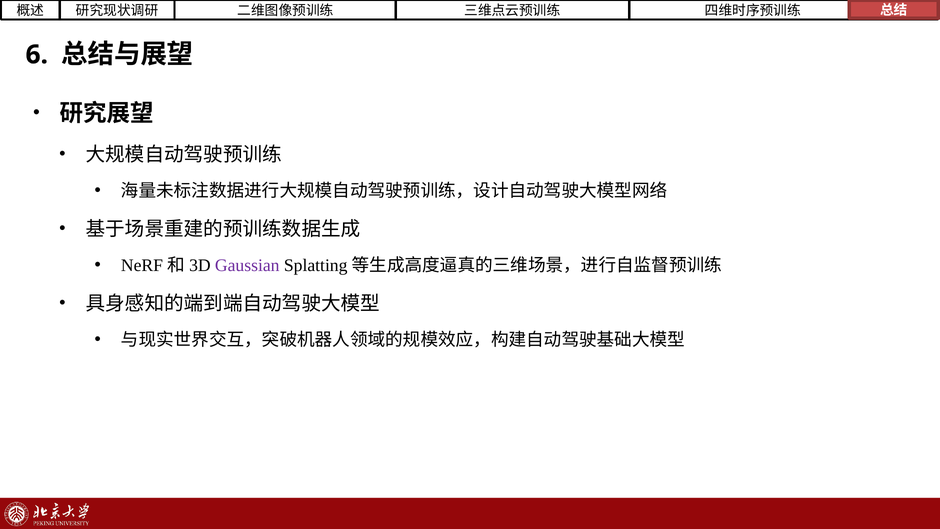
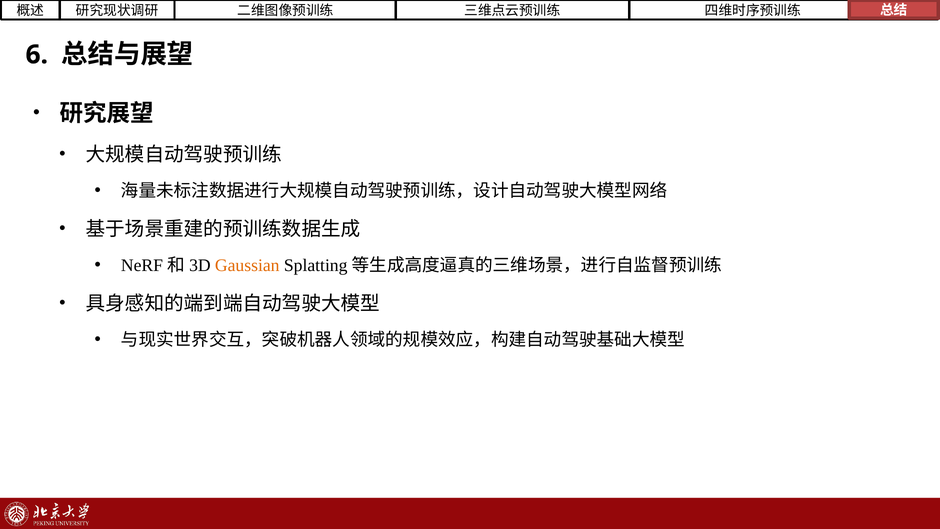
Gaussian colour: purple -> orange
